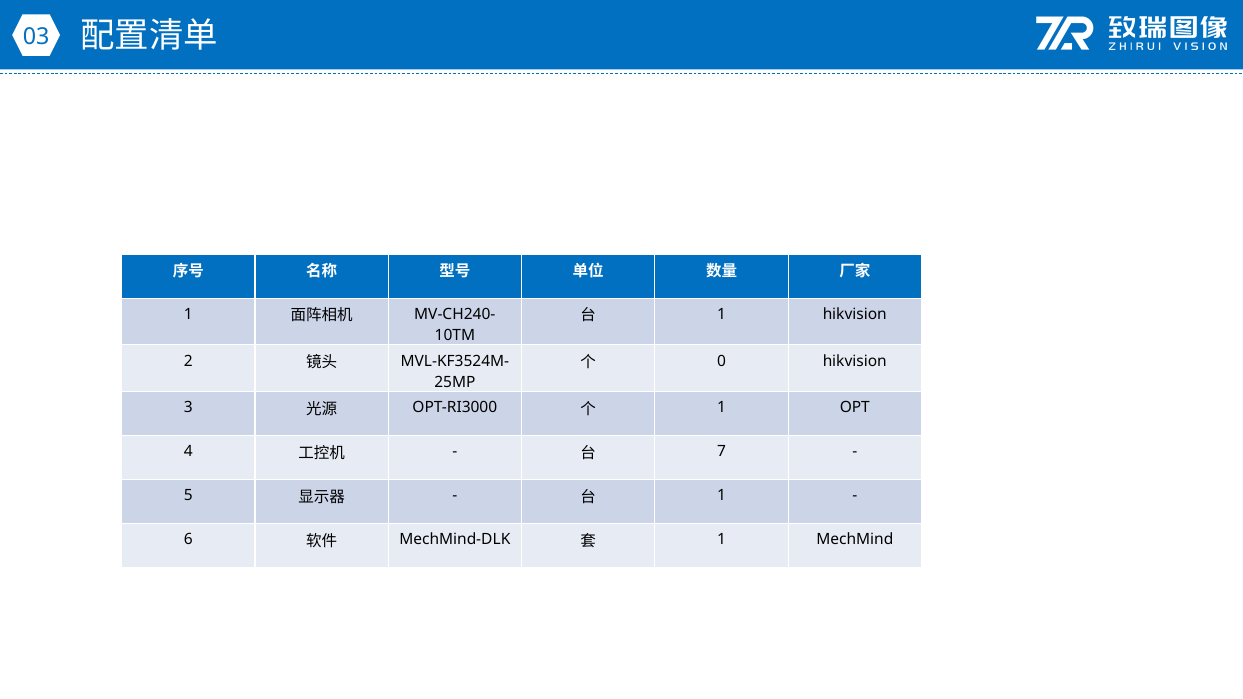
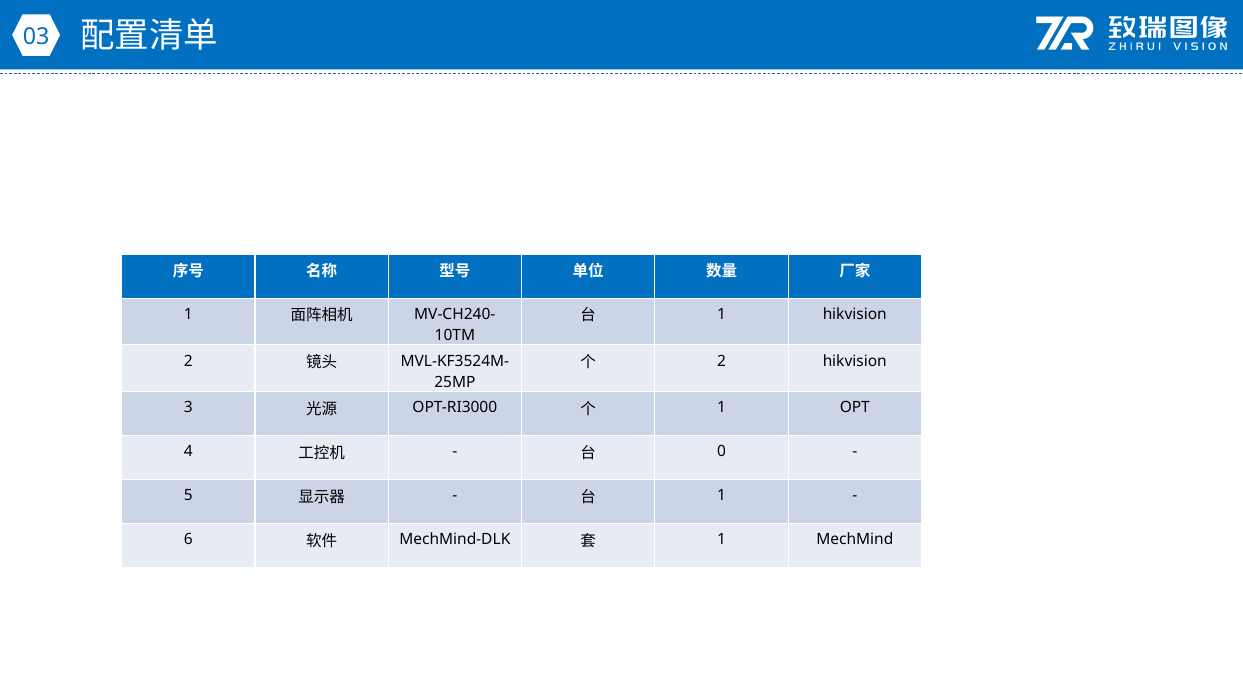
0 at (722, 361): 0 -> 2
7: 7 -> 0
